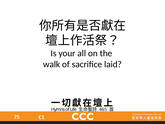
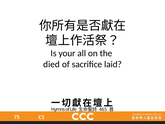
walk: walk -> died
